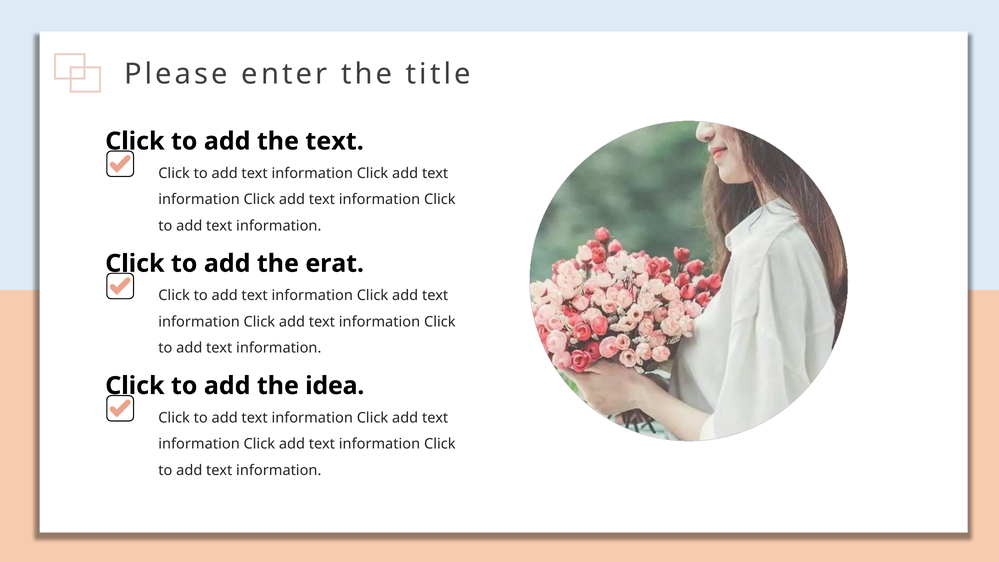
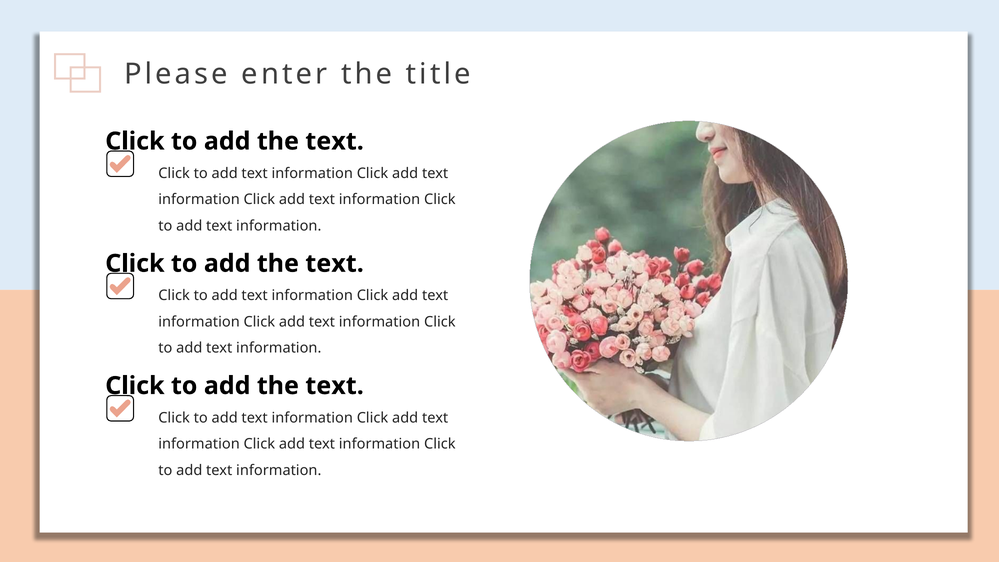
erat at (335, 264): erat -> text
idea at (335, 386): idea -> text
